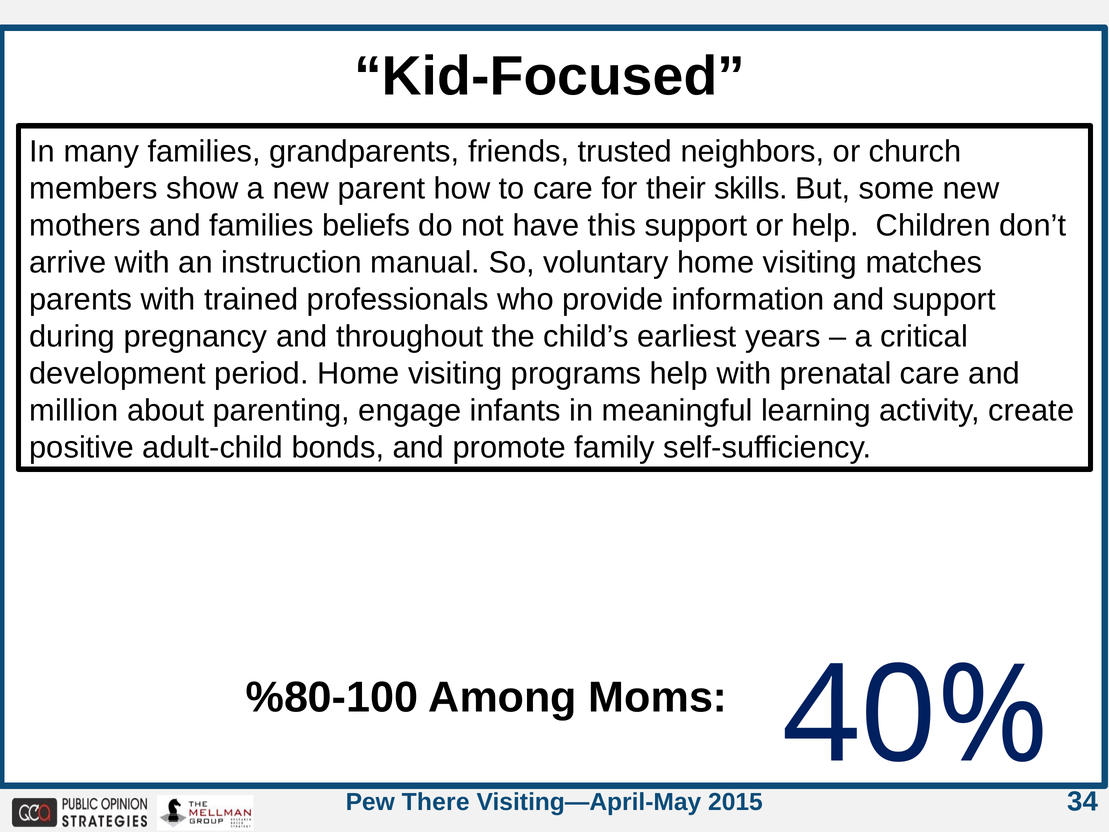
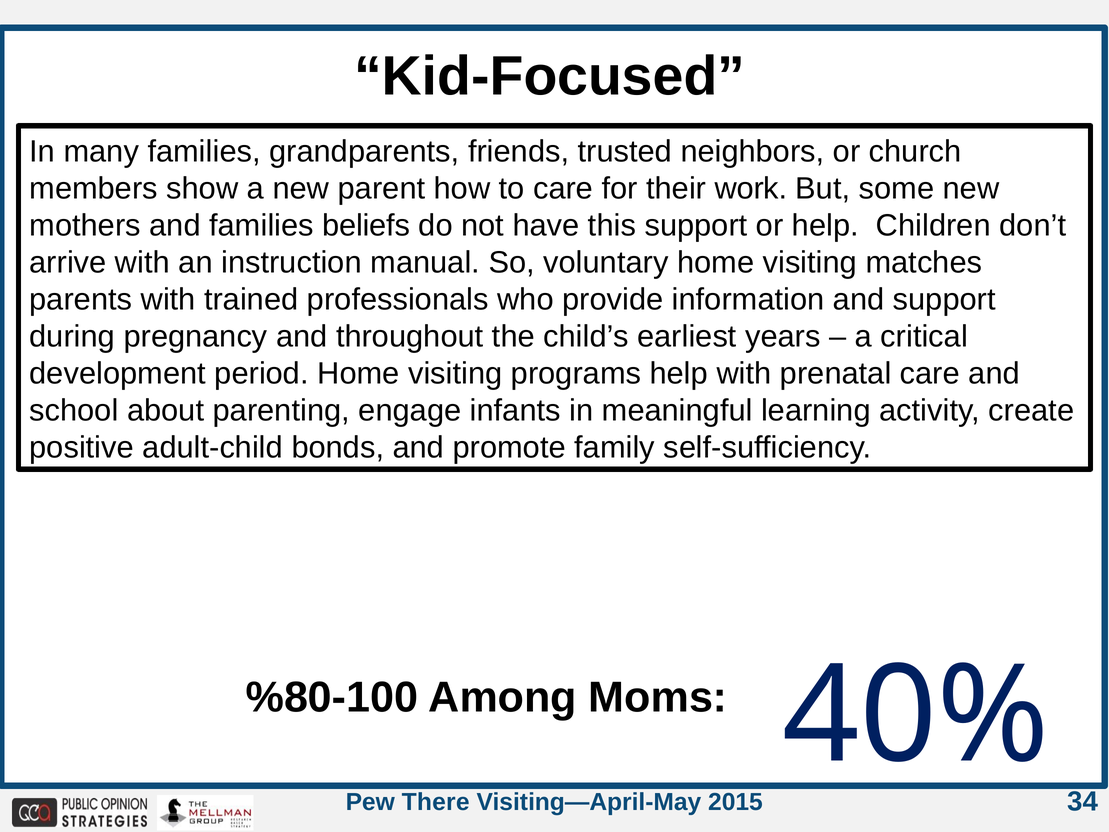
skills: skills -> work
million: million -> school
